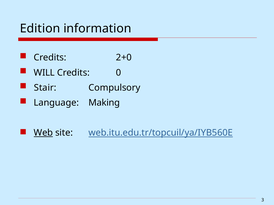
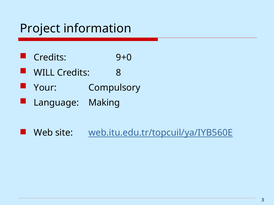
Edition: Edition -> Project
2+0: 2+0 -> 9+0
0: 0 -> 8
Stair: Stair -> Your
Web underline: present -> none
